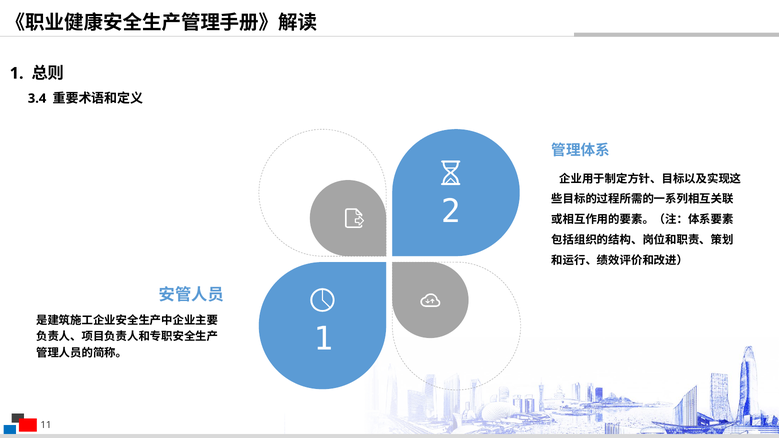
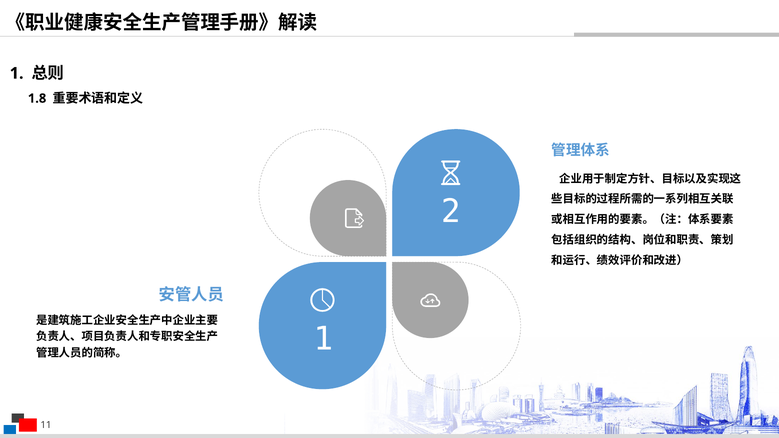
3.4: 3.4 -> 1.8
